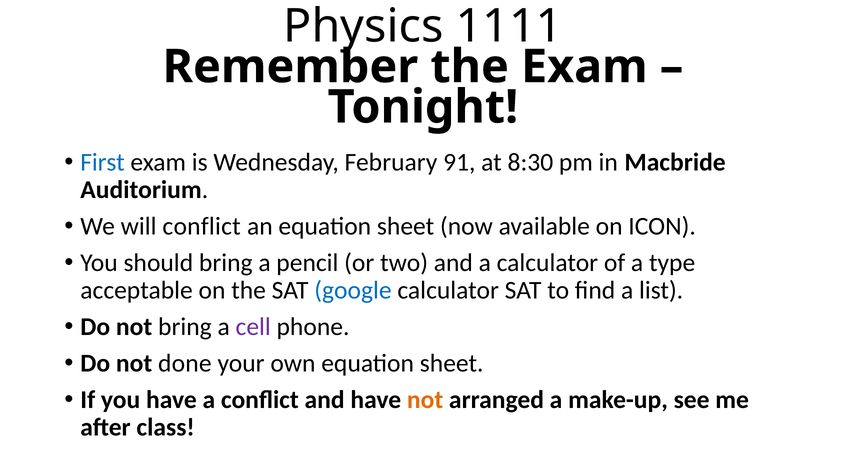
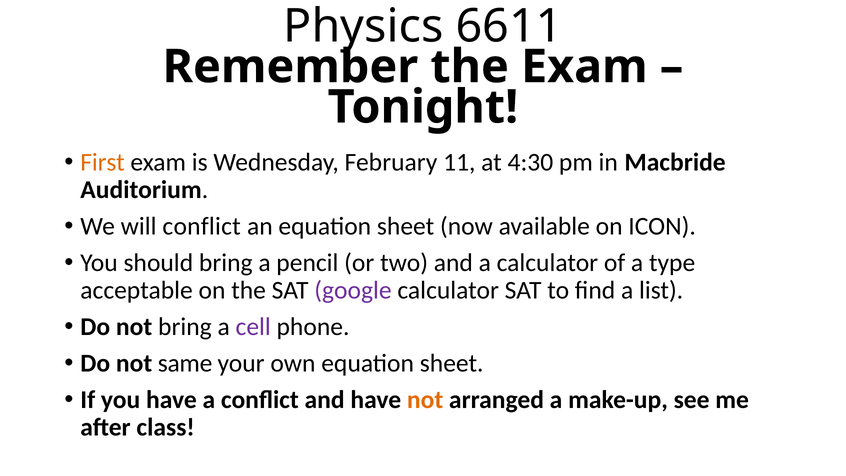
1111: 1111 -> 6611
First colour: blue -> orange
91: 91 -> 11
8:30: 8:30 -> 4:30
google colour: blue -> purple
done: done -> same
